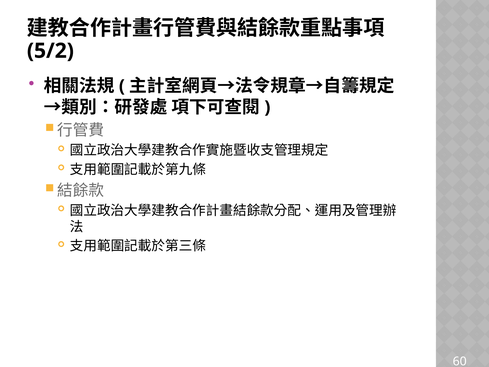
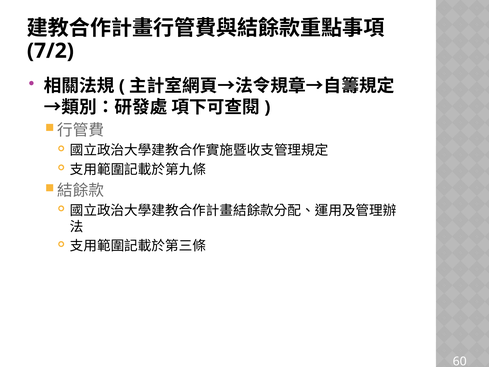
5/2: 5/2 -> 7/2
